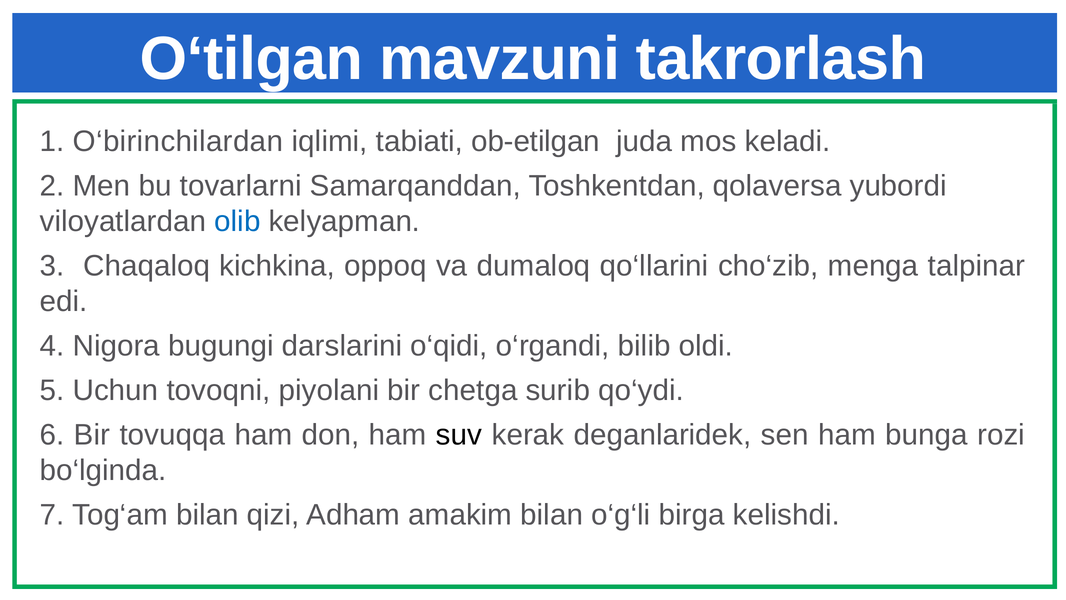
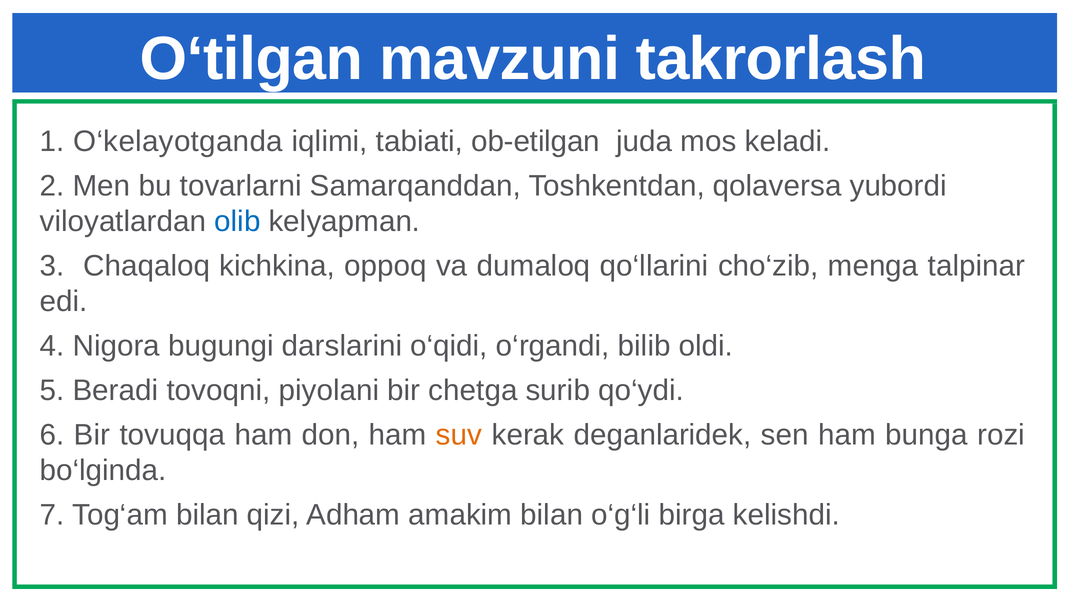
O‘birinchilardan: O‘birinchilardan -> O‘kelayotganda
Uchun: Uchun -> Beradi
suv colour: black -> orange
